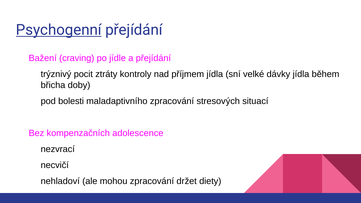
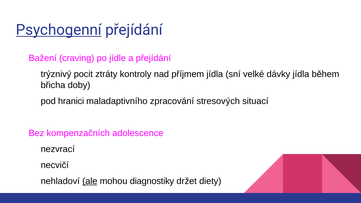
bolesti: bolesti -> hranici
ale underline: none -> present
mohou zpracování: zpracování -> diagnostiky
